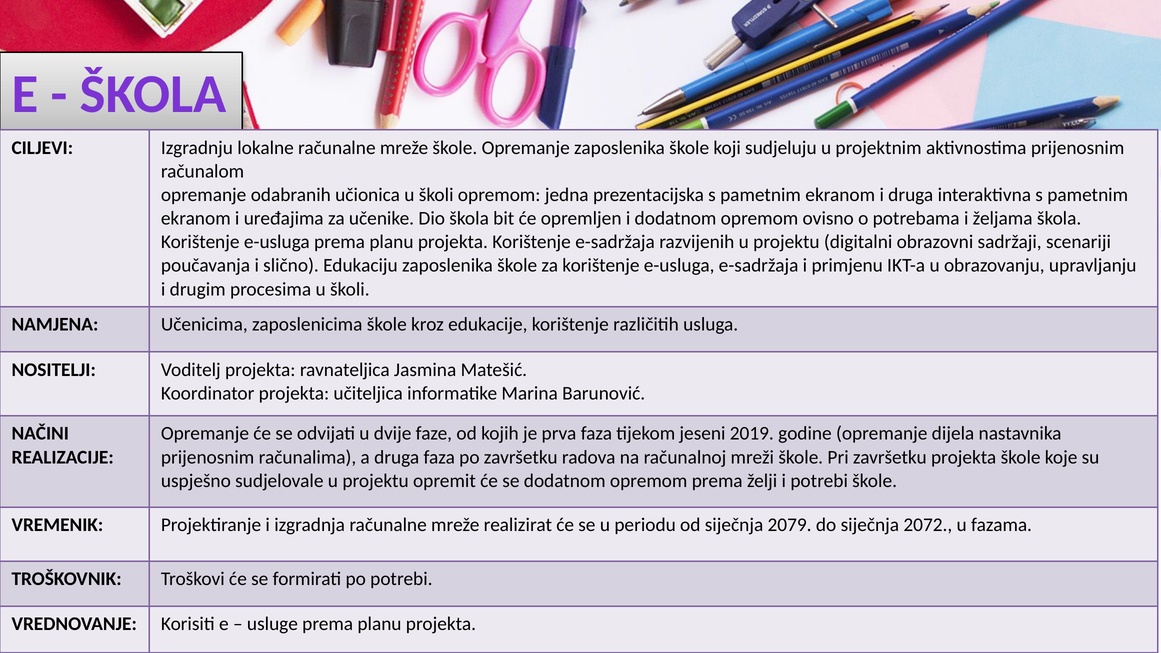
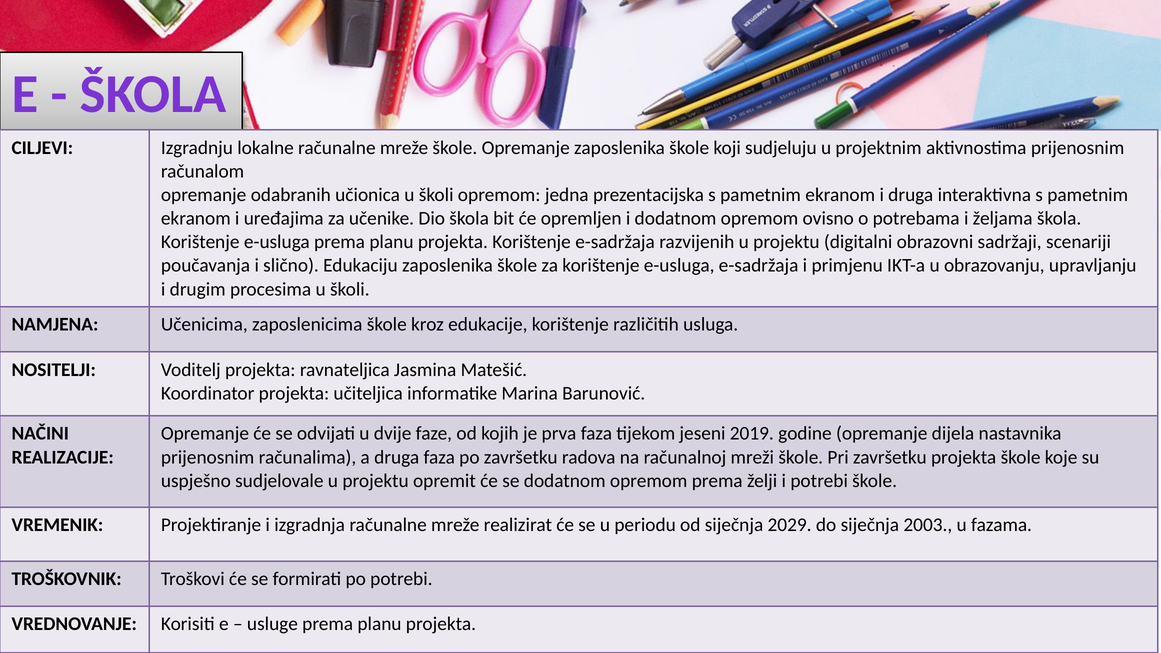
2079: 2079 -> 2029
2072: 2072 -> 2003
